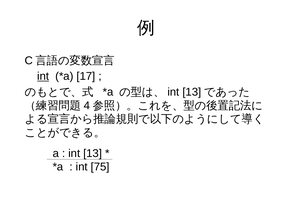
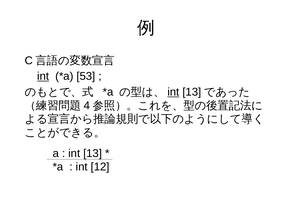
17: 17 -> 53
int at (173, 92) underline: none -> present
75: 75 -> 12
